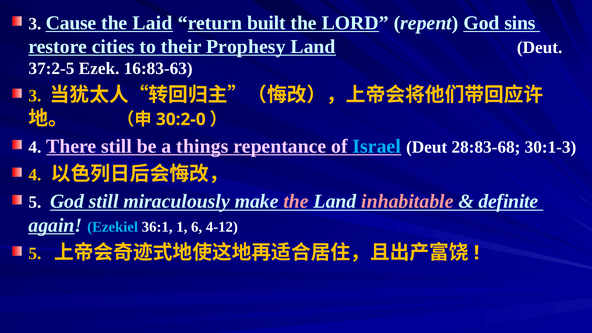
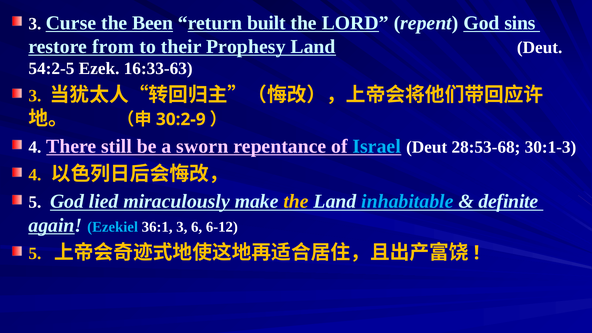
Cause: Cause -> Curse
Laid: Laid -> Been
cities: cities -> from
37:2-5: 37:2-5 -> 54:2-5
16:83-63: 16:83-63 -> 16:33-63
30:2-0: 30:2-0 -> 30:2-9
things: things -> sworn
28:83-68: 28:83-68 -> 28:53-68
God still: still -> lied
the at (296, 201) colour: pink -> yellow
inhabitable colour: pink -> light blue
36:1 1: 1 -> 3
4-12: 4-12 -> 6-12
